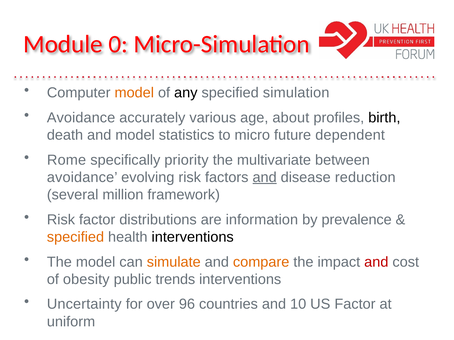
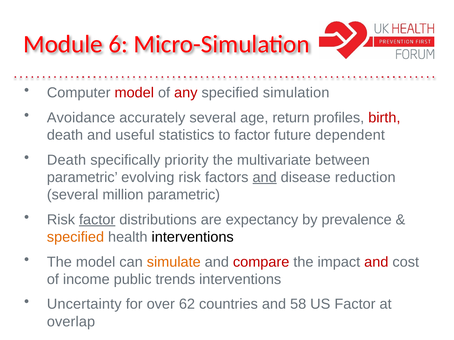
0: 0 -> 6
model at (134, 93) colour: orange -> red
any colour: black -> red
accurately various: various -> several
about: about -> return
birth colour: black -> red
and model: model -> useful
to micro: micro -> factor
Rome at (67, 160): Rome -> Death
avoidance at (82, 178): avoidance -> parametric
million framework: framework -> parametric
factor at (97, 220) underline: none -> present
information: information -> expectancy
compare colour: orange -> red
obesity: obesity -> income
96: 96 -> 62
10: 10 -> 58
uniform: uniform -> overlap
